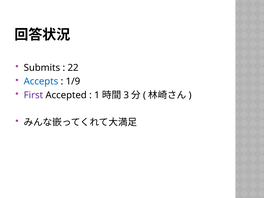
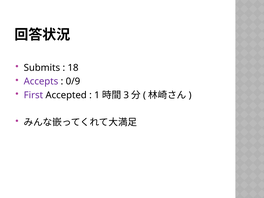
22: 22 -> 18
Accepts colour: blue -> purple
1/9: 1/9 -> 0/9
